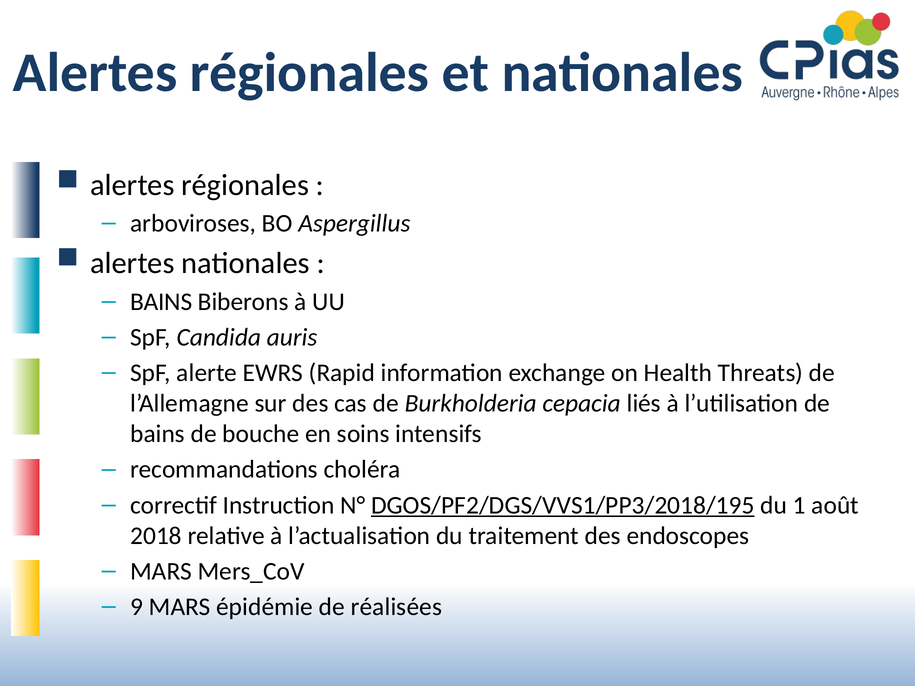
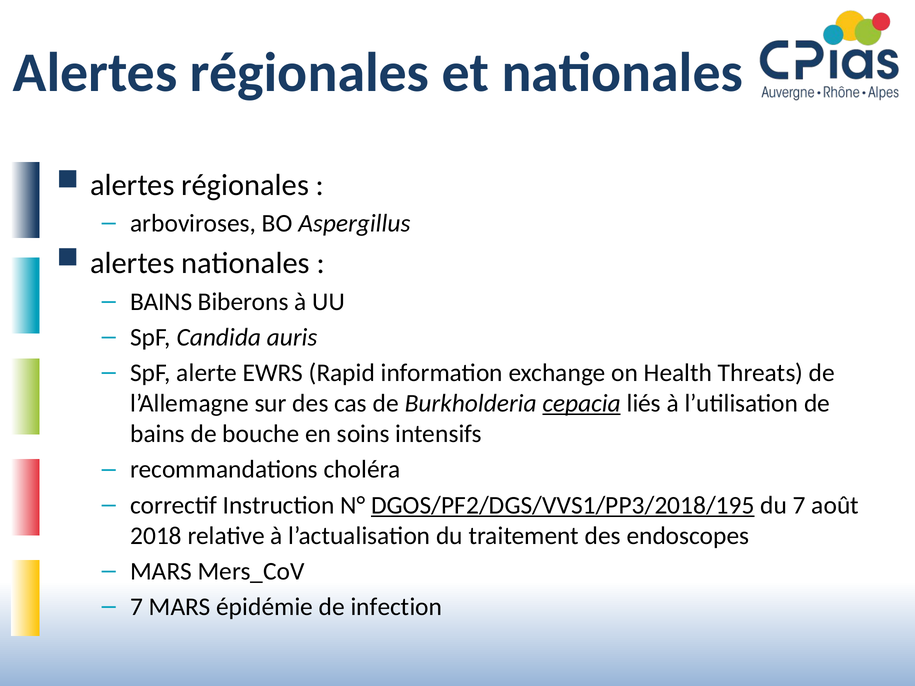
cepacia underline: none -> present
du 1: 1 -> 7
9 at (137, 607): 9 -> 7
réalisées: réalisées -> infection
